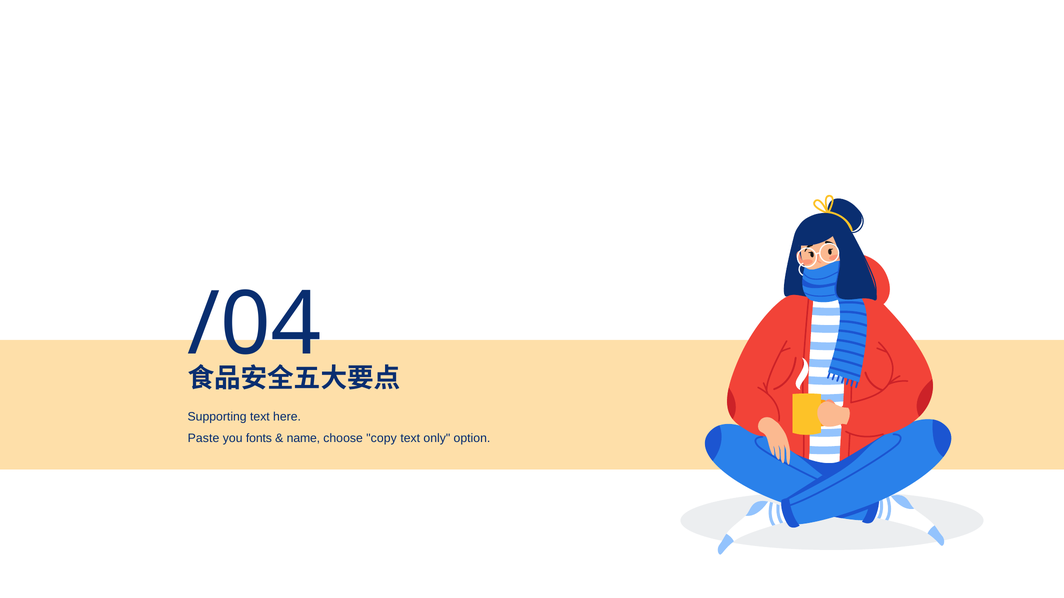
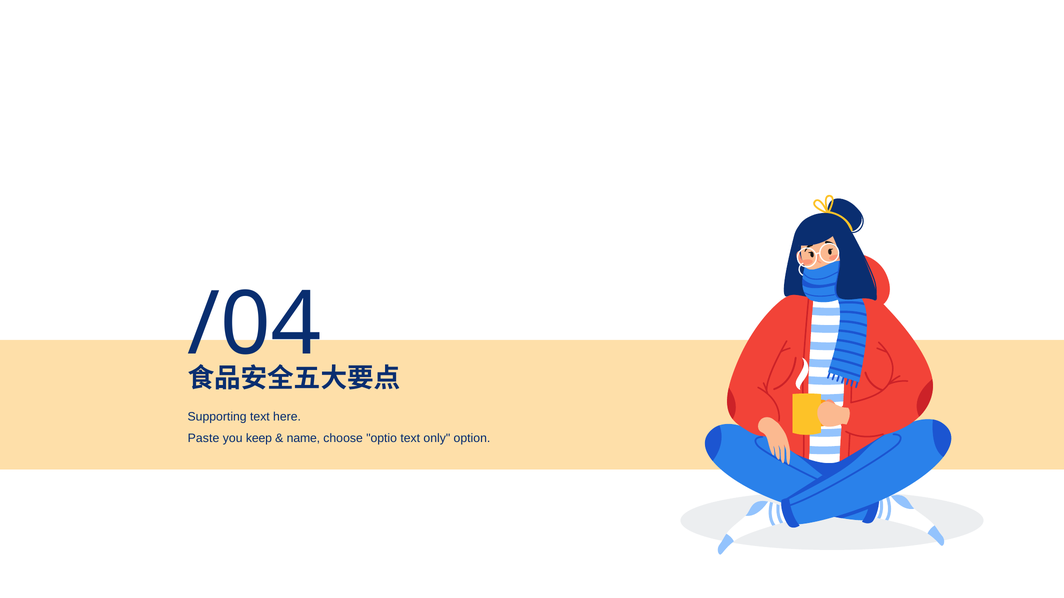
fonts: fonts -> keep
copy: copy -> optio
